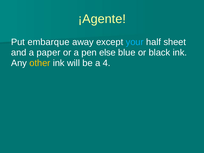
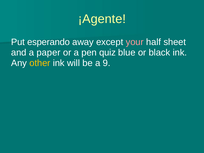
embarque: embarque -> esperando
your colour: light blue -> pink
else: else -> quiz
4: 4 -> 9
